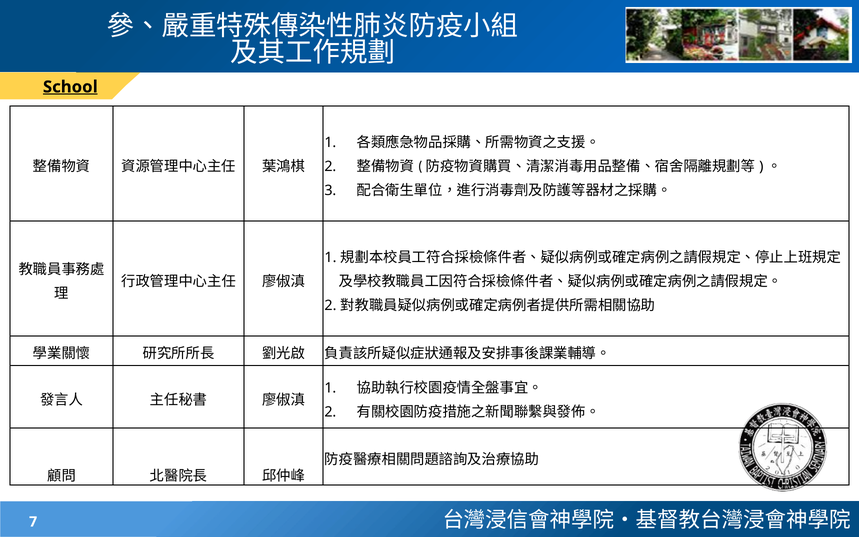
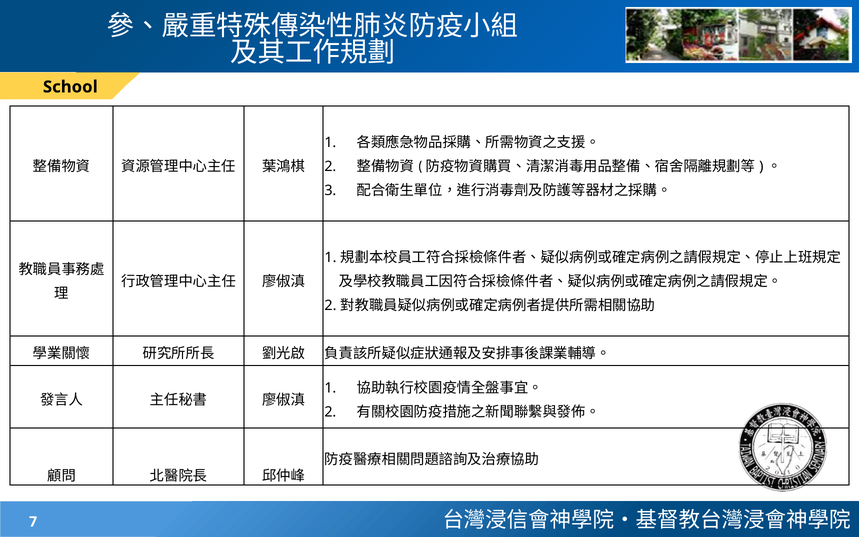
School underline: present -> none
